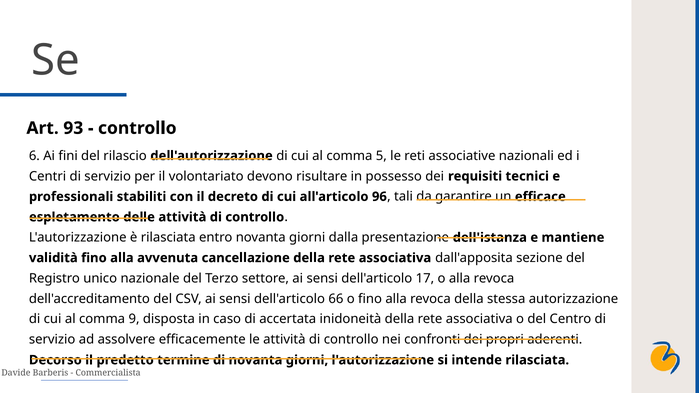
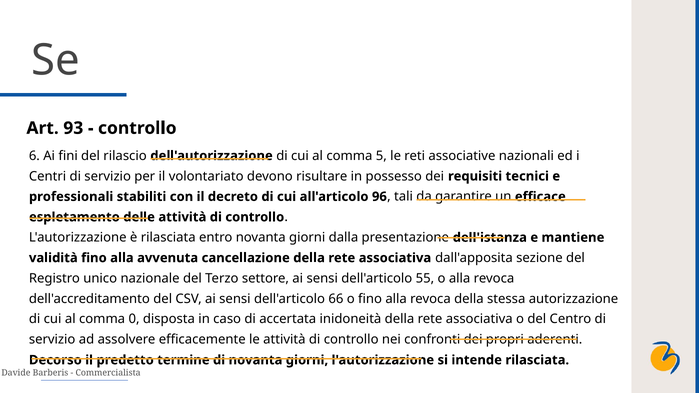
17: 17 -> 55
9: 9 -> 0
